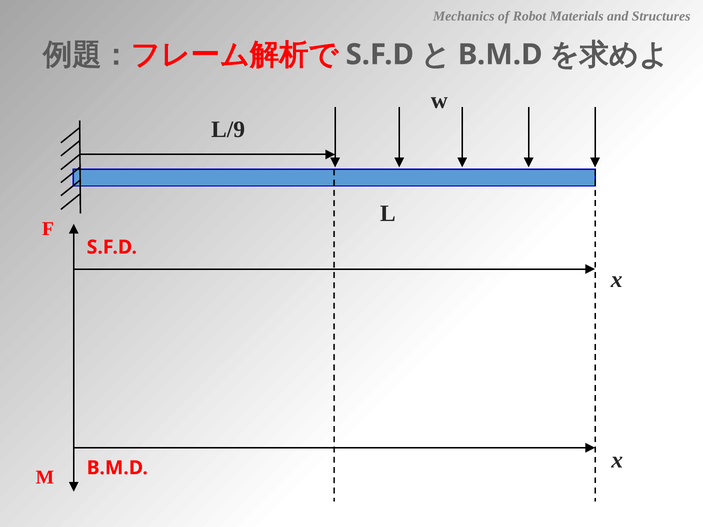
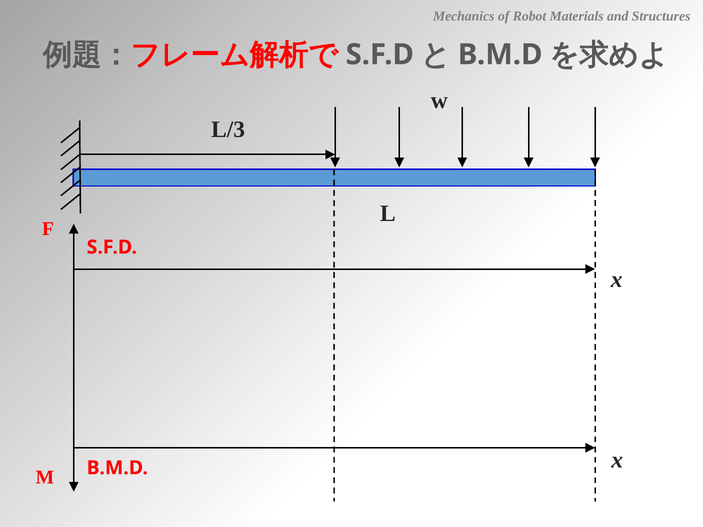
L/9: L/9 -> L/3
